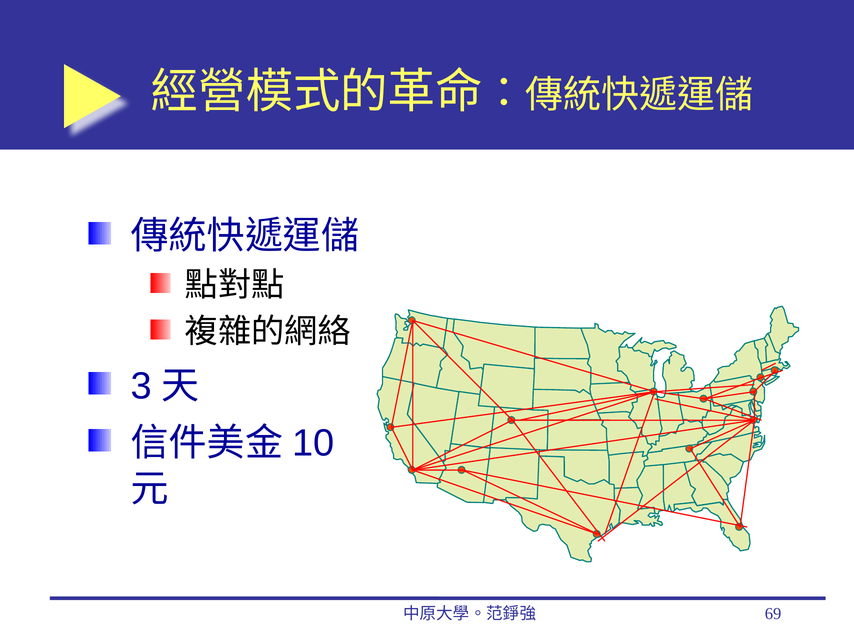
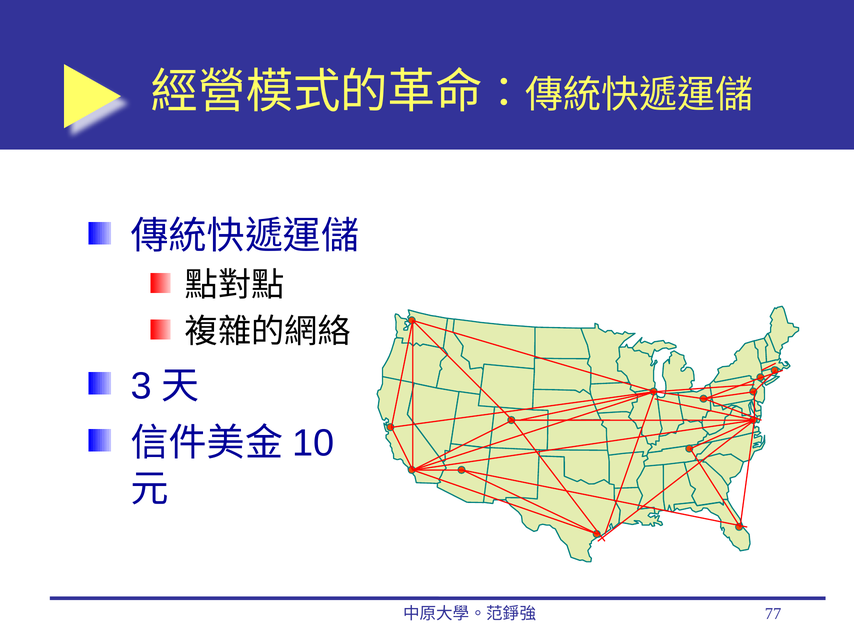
69: 69 -> 77
